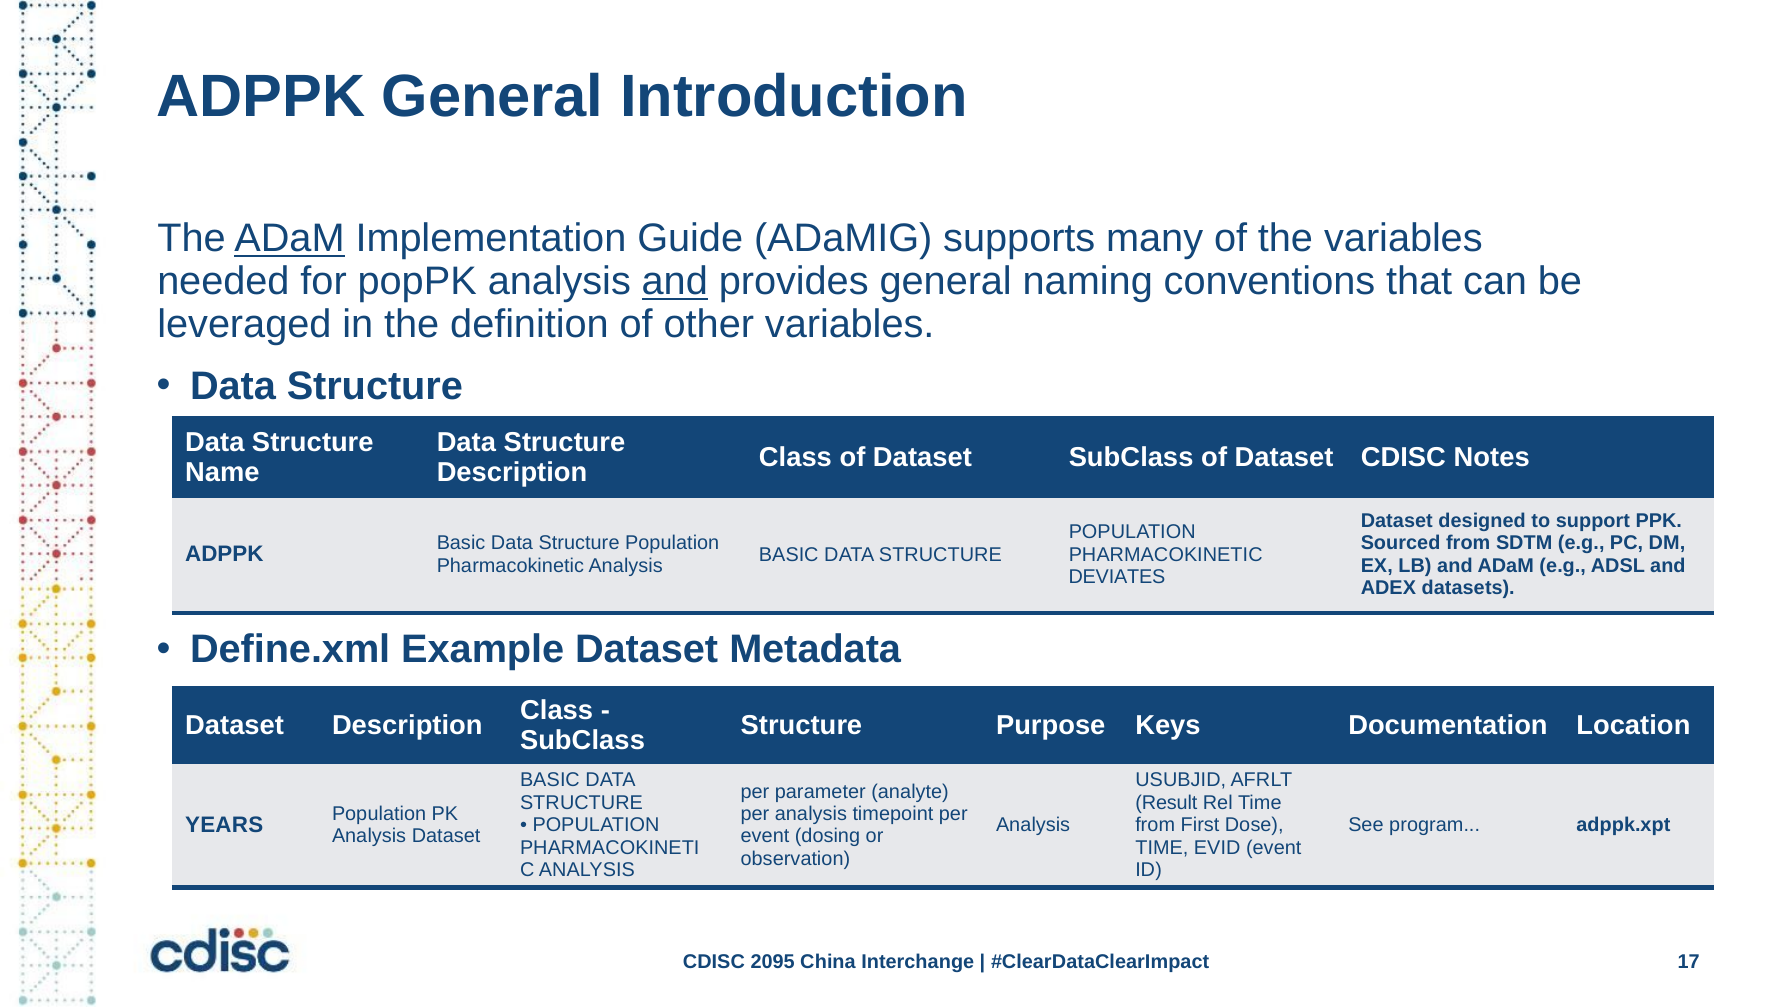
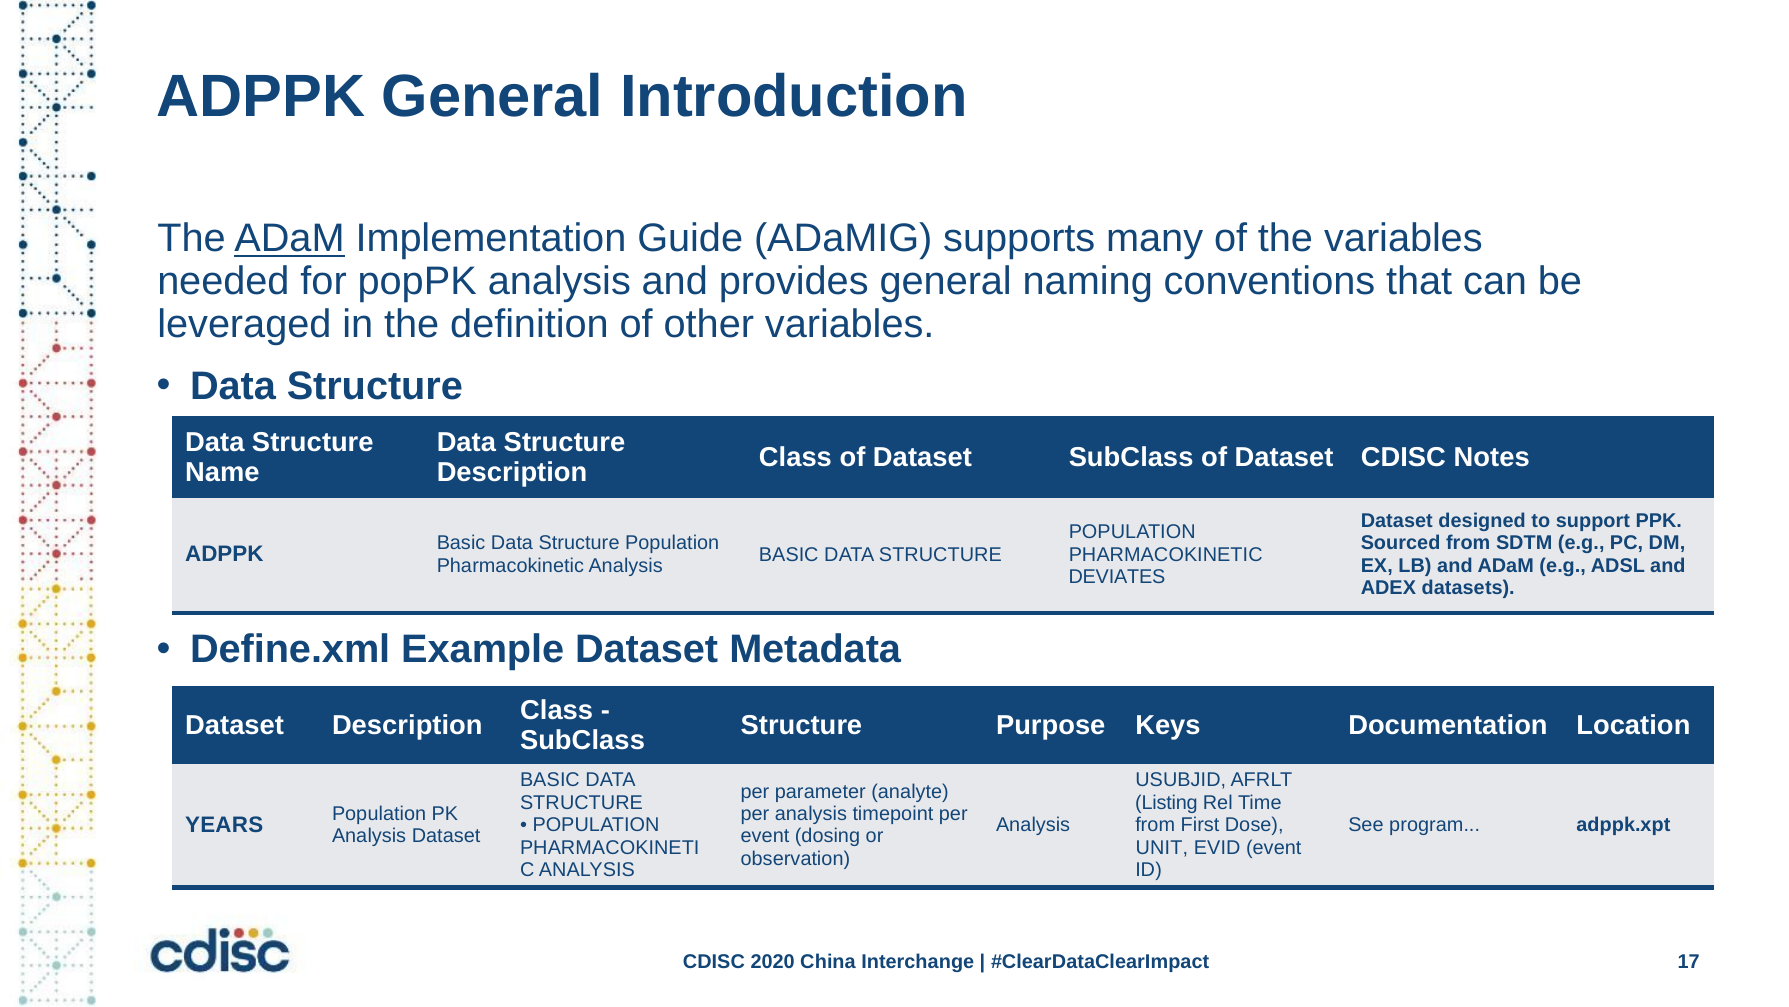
and at (675, 281) underline: present -> none
Result: Result -> Listing
TIME at (1162, 847): TIME -> UNIT
2095: 2095 -> 2020
